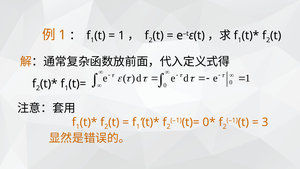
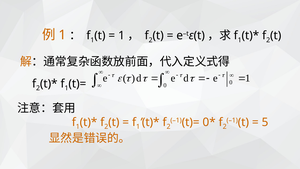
3: 3 -> 5
